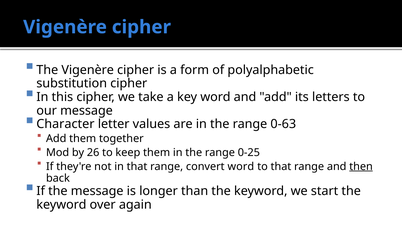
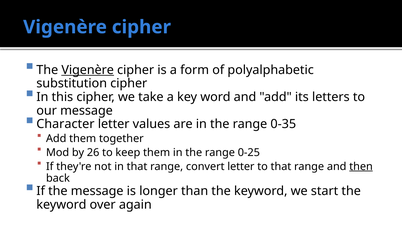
Vigenère at (88, 70) underline: none -> present
0-63: 0-63 -> 0-35
convert word: word -> letter
